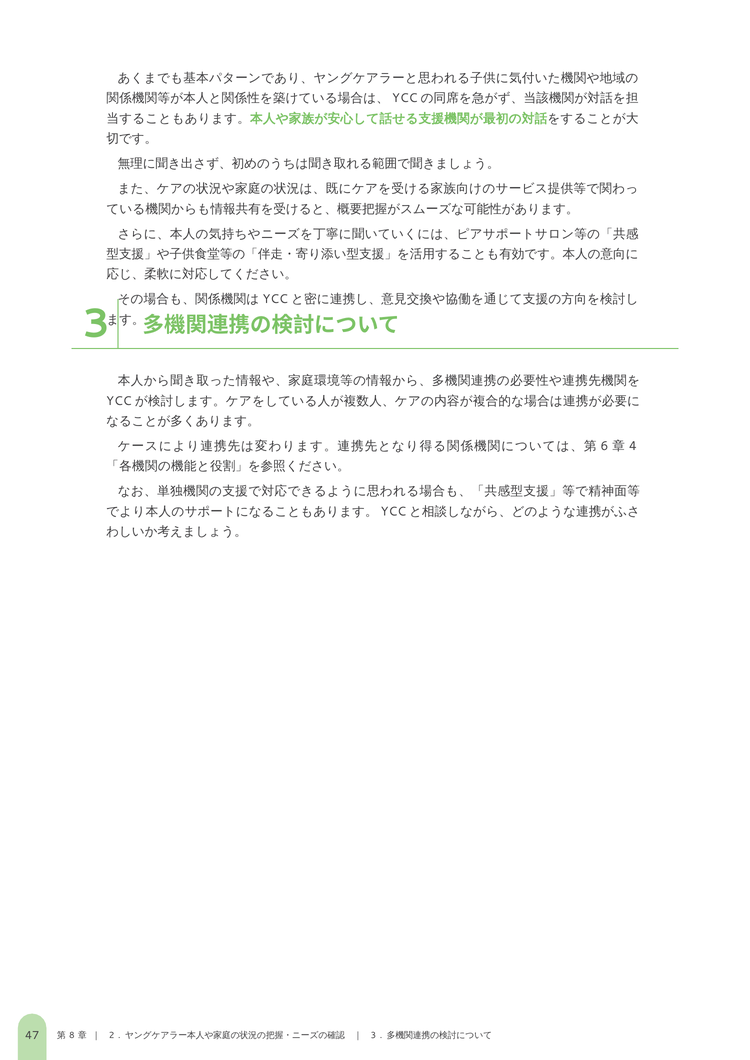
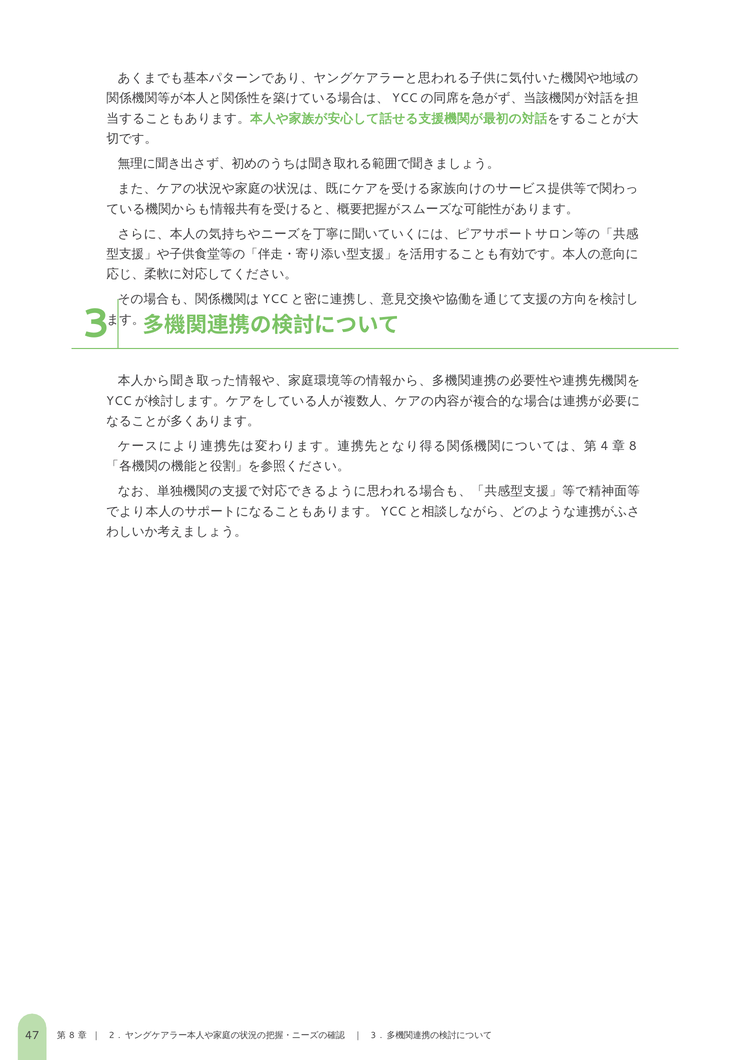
6: 6 -> 4
4 at (633, 446): 4 -> 8
